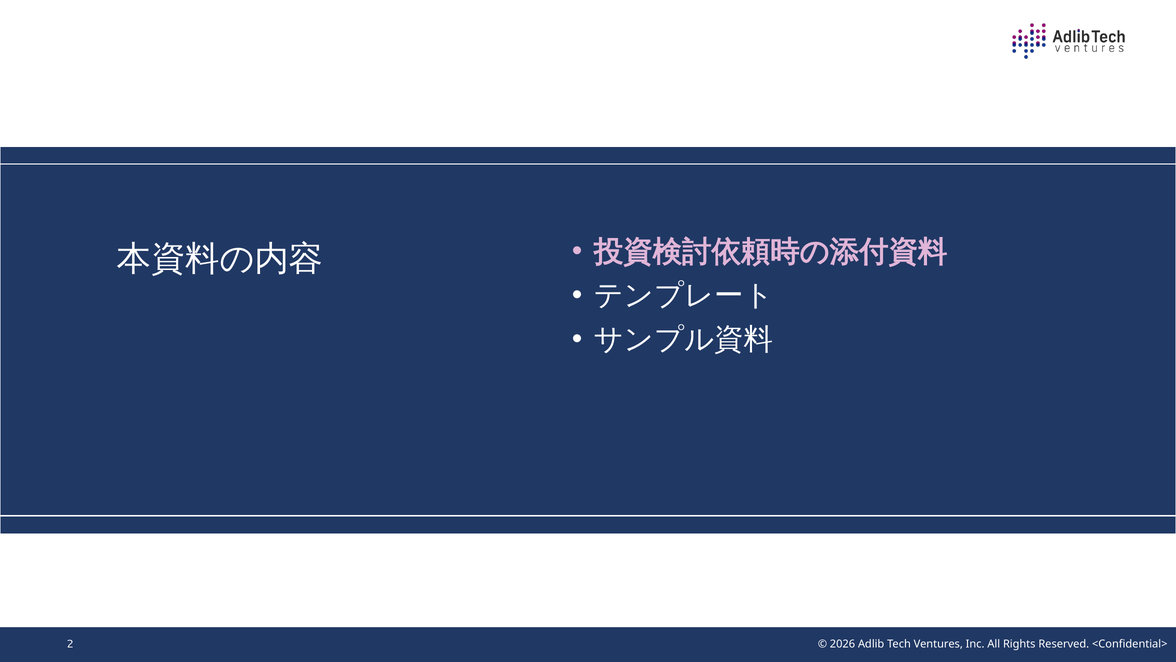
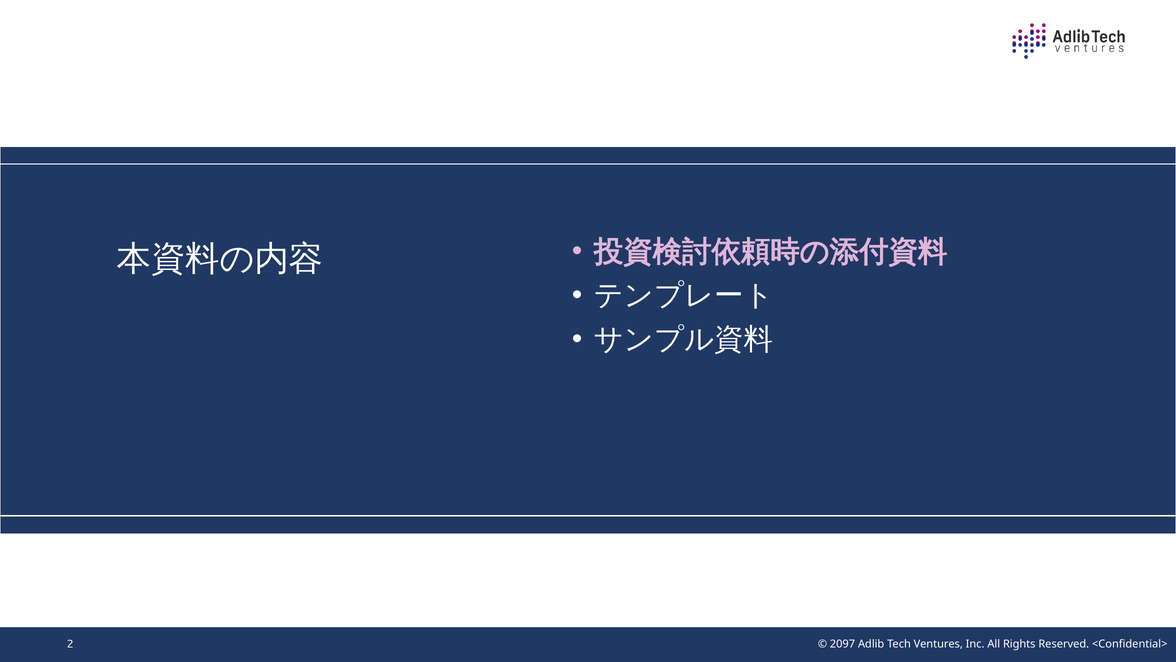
2026: 2026 -> 2097
